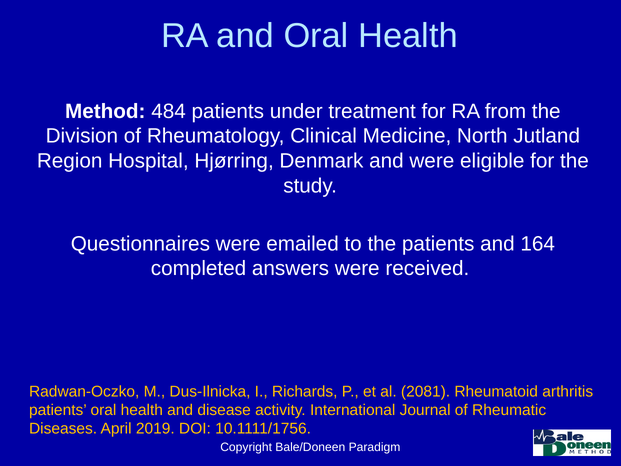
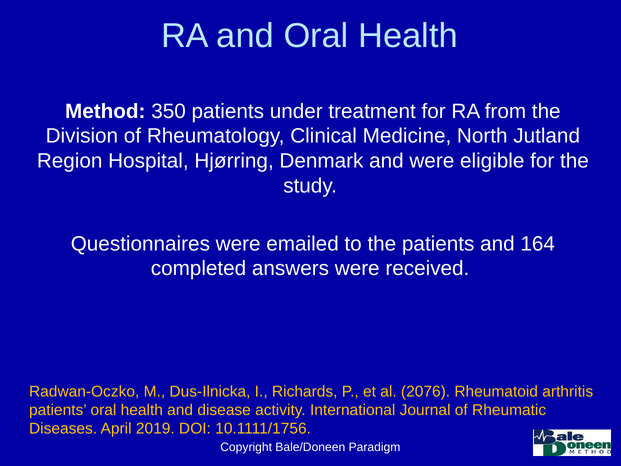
484: 484 -> 350
2081: 2081 -> 2076
